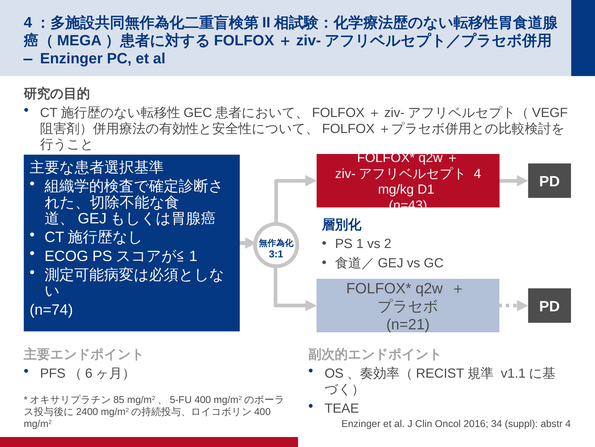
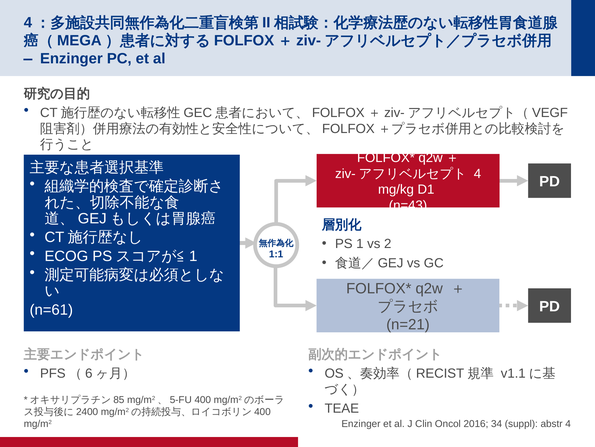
3:1: 3:1 -> 1:1
n=74: n=74 -> n=61
